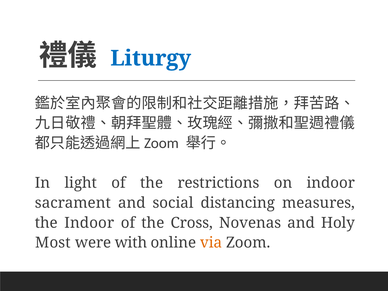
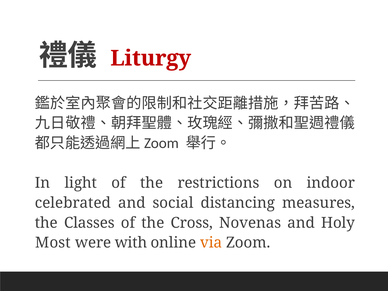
Liturgy colour: blue -> red
sacrament: sacrament -> celebrated
the Indoor: Indoor -> Classes
